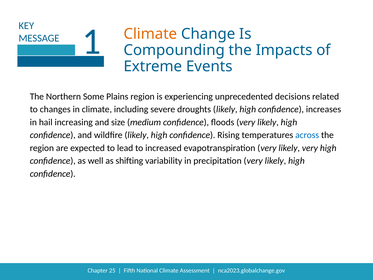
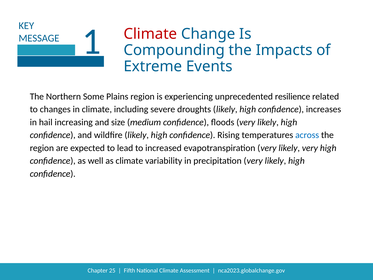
Climate at (150, 34) colour: orange -> red
decisions: decisions -> resilience
as shifting: shifting -> climate
